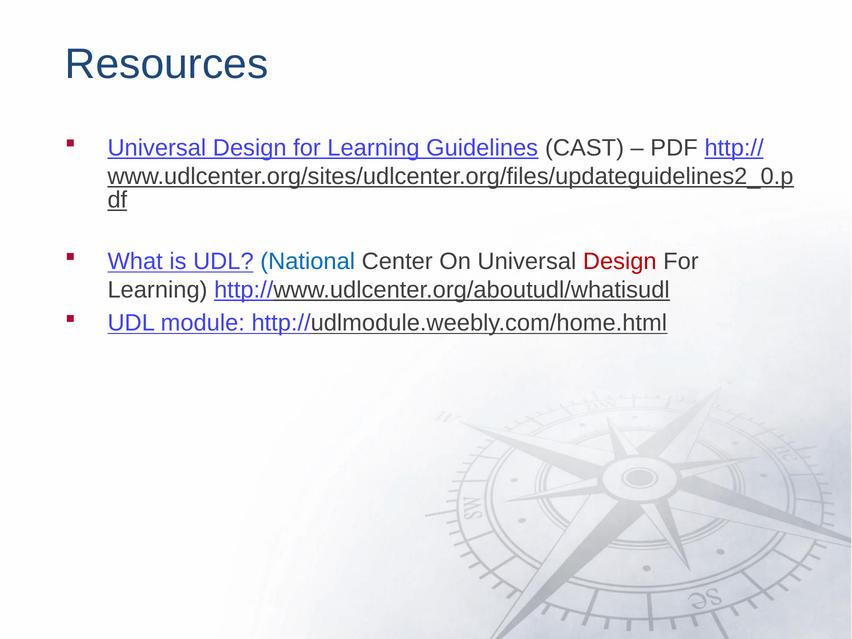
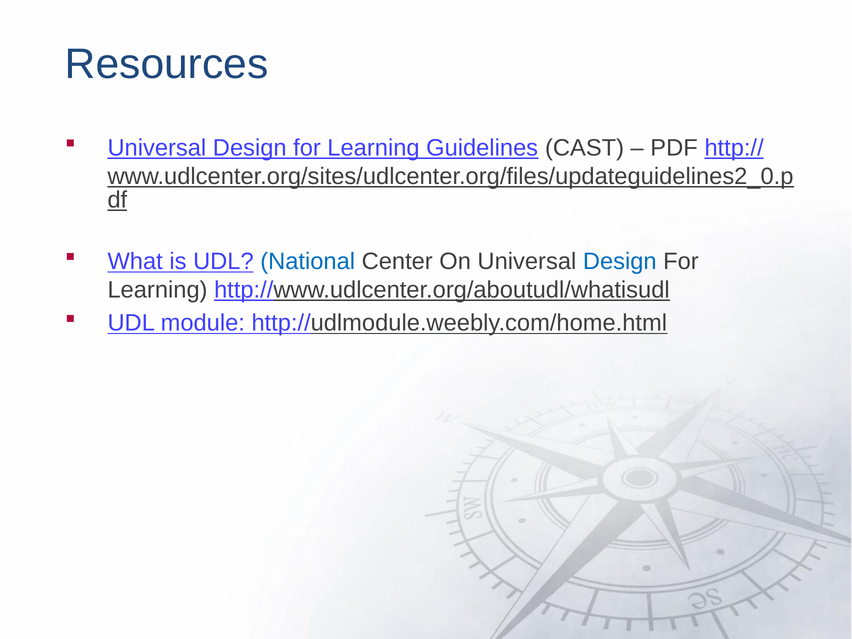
Design at (620, 262) colour: red -> blue
